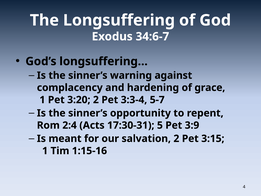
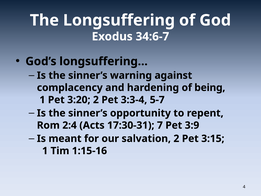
grace: grace -> being
5: 5 -> 7
